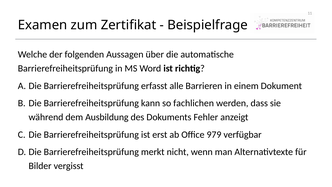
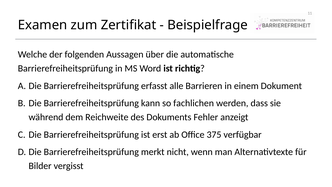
Ausbildung: Ausbildung -> Reichweite
979: 979 -> 375
